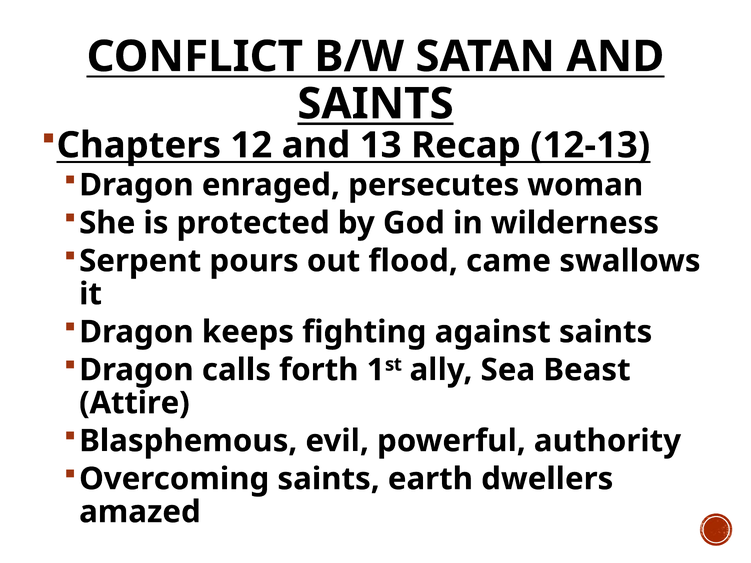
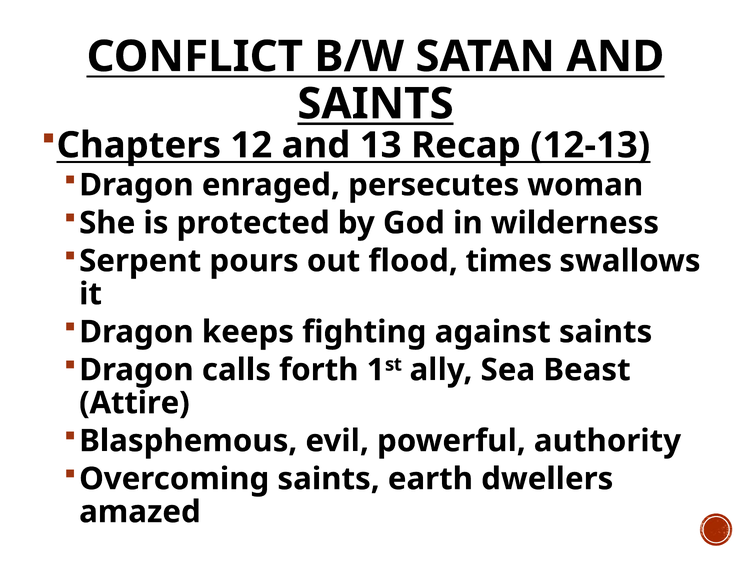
came: came -> times
